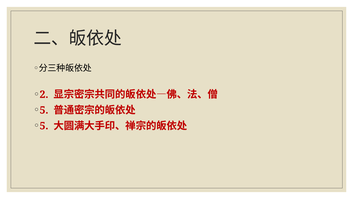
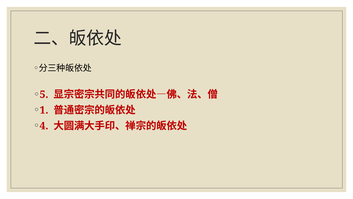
2: 2 -> 5
5 at (44, 110): 5 -> 1
5 at (44, 126): 5 -> 4
